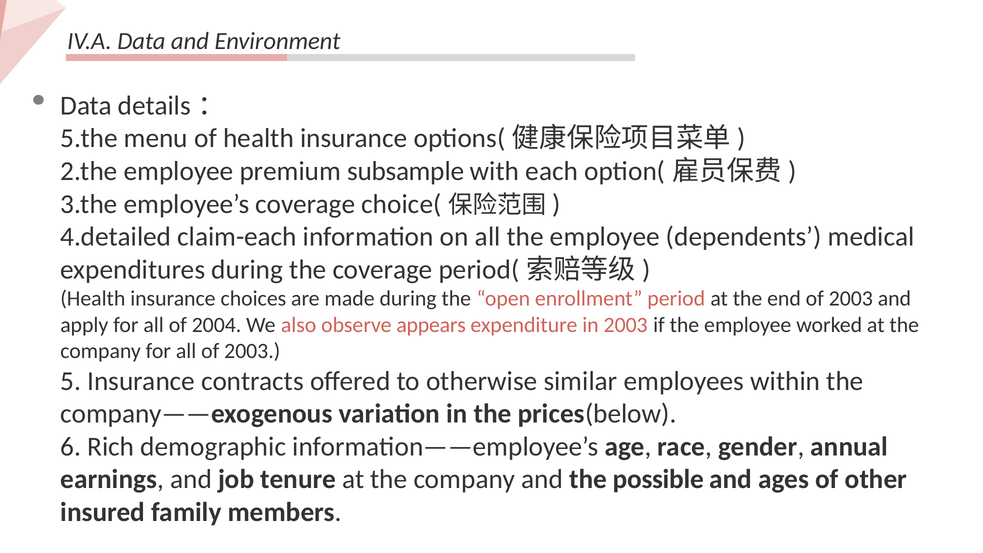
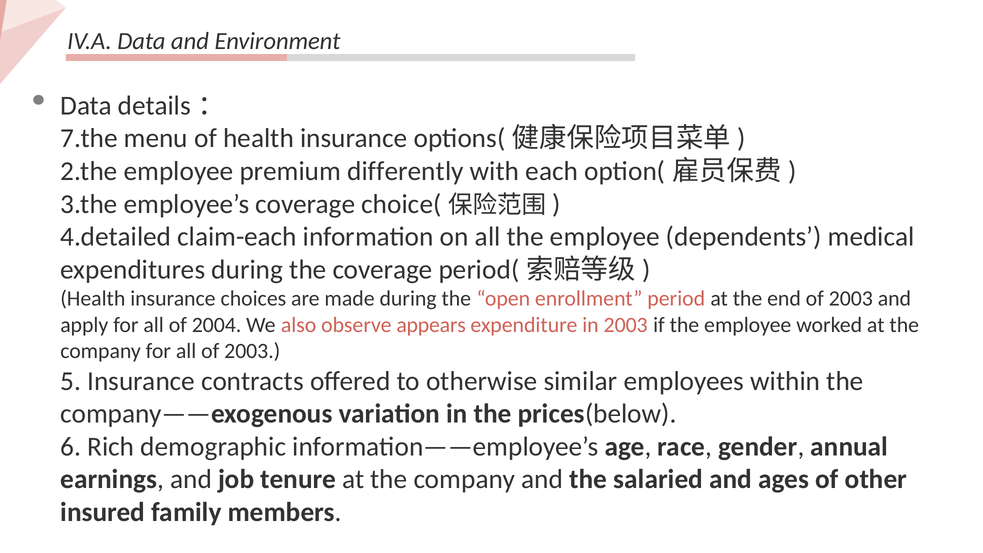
5.the: 5.the -> 7.the
subsample: subsample -> differently
possible: possible -> salaried
